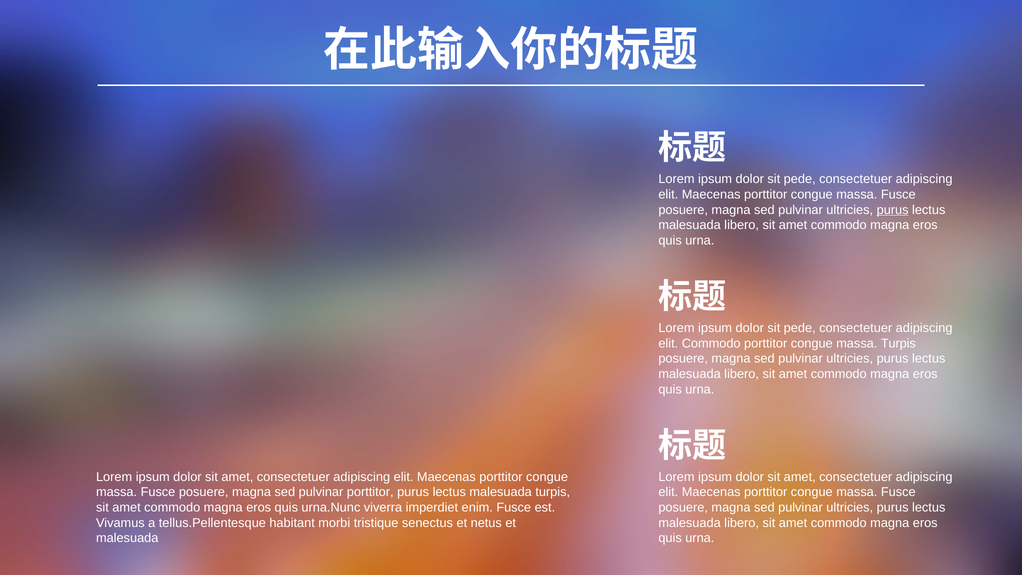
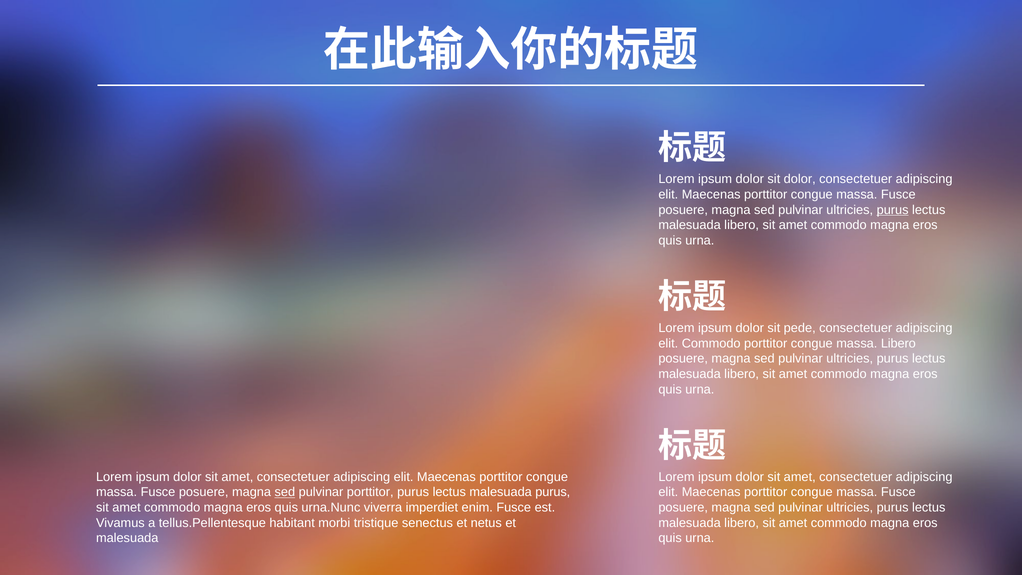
pede at (800, 179): pede -> dolor
massa Turpis: Turpis -> Libero
sed at (285, 492) underline: none -> present
malesuada turpis: turpis -> purus
